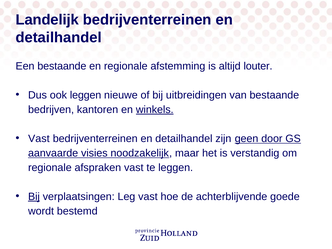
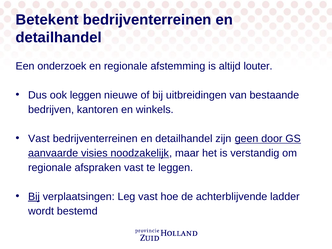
Landelijk: Landelijk -> Betekent
Een bestaande: bestaande -> onderzoek
winkels underline: present -> none
goede: goede -> ladder
